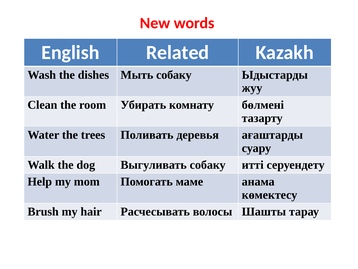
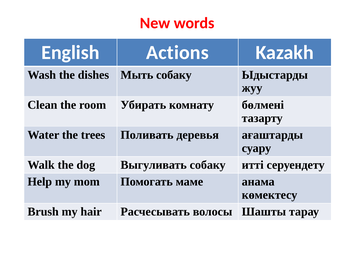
Related: Related -> Actions
